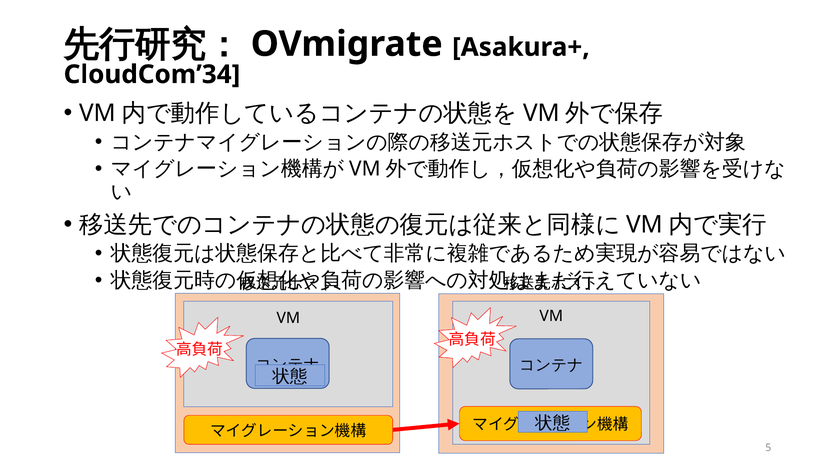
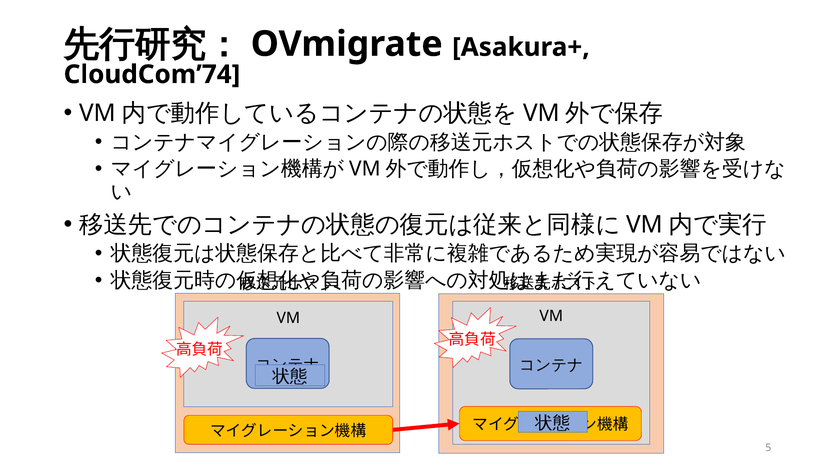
CloudCom’34: CloudCom’34 -> CloudCom’74
